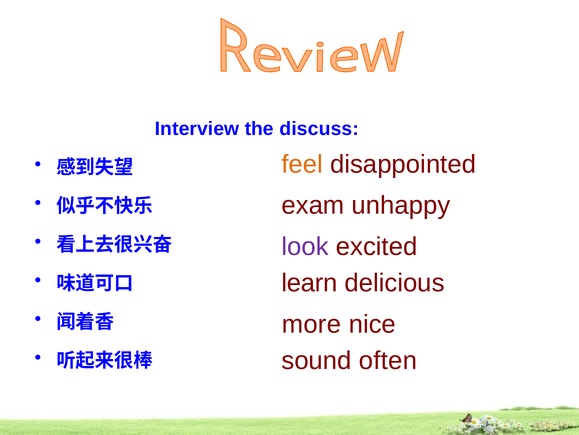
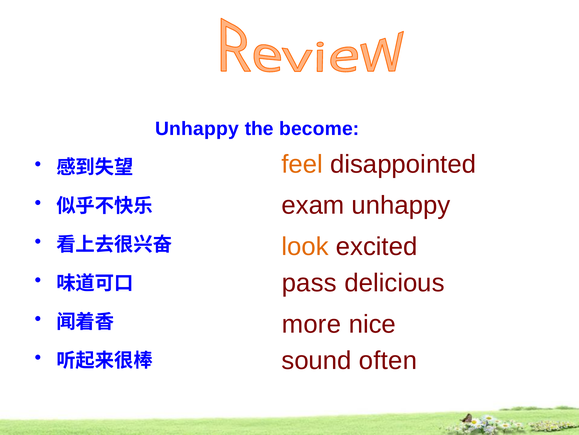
Interview at (197, 129): Interview -> Unhappy
discuss: discuss -> become
look colour: purple -> orange
learn: learn -> pass
